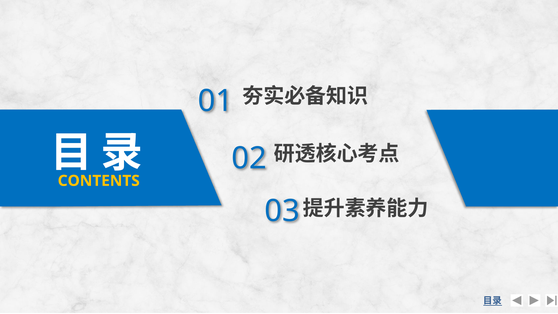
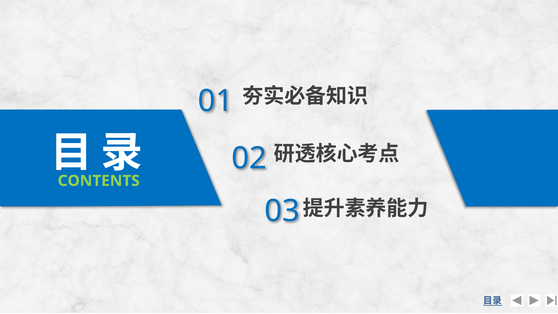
CONTENTS colour: yellow -> light green
